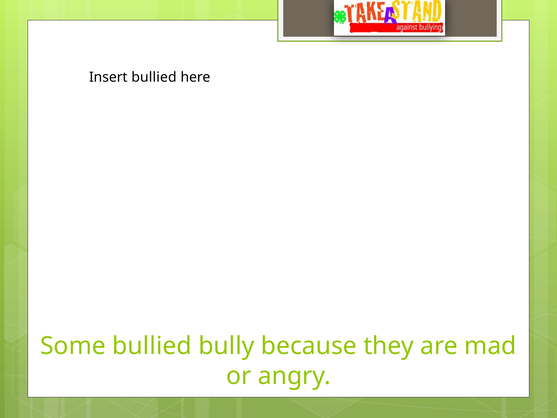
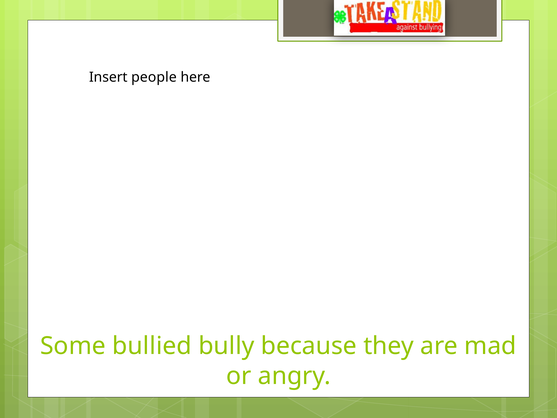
Insert bullied: bullied -> people
